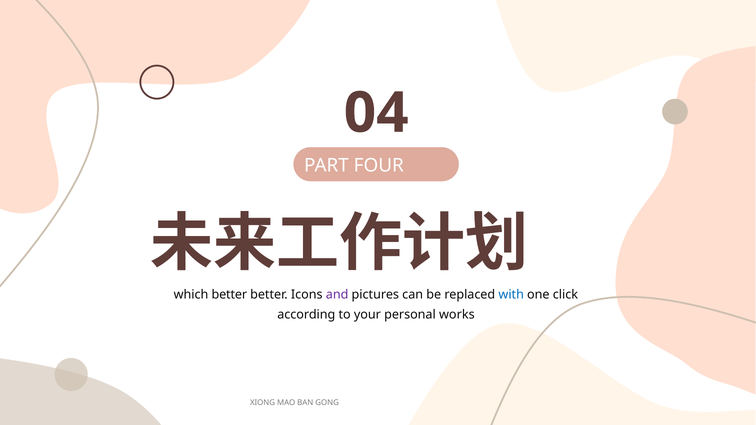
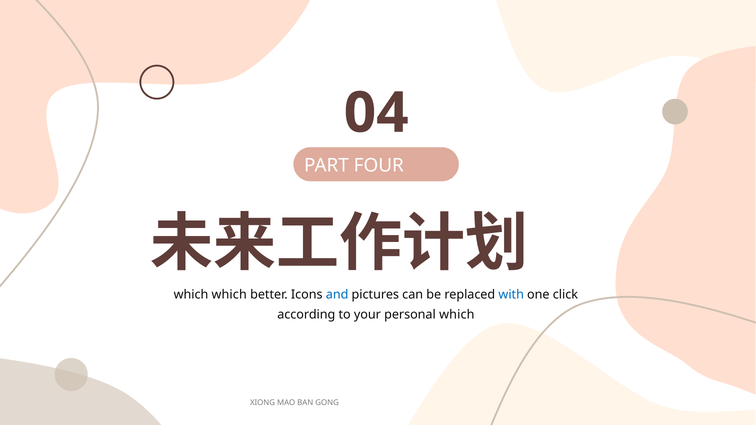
which better: better -> which
and colour: purple -> blue
personal works: works -> which
